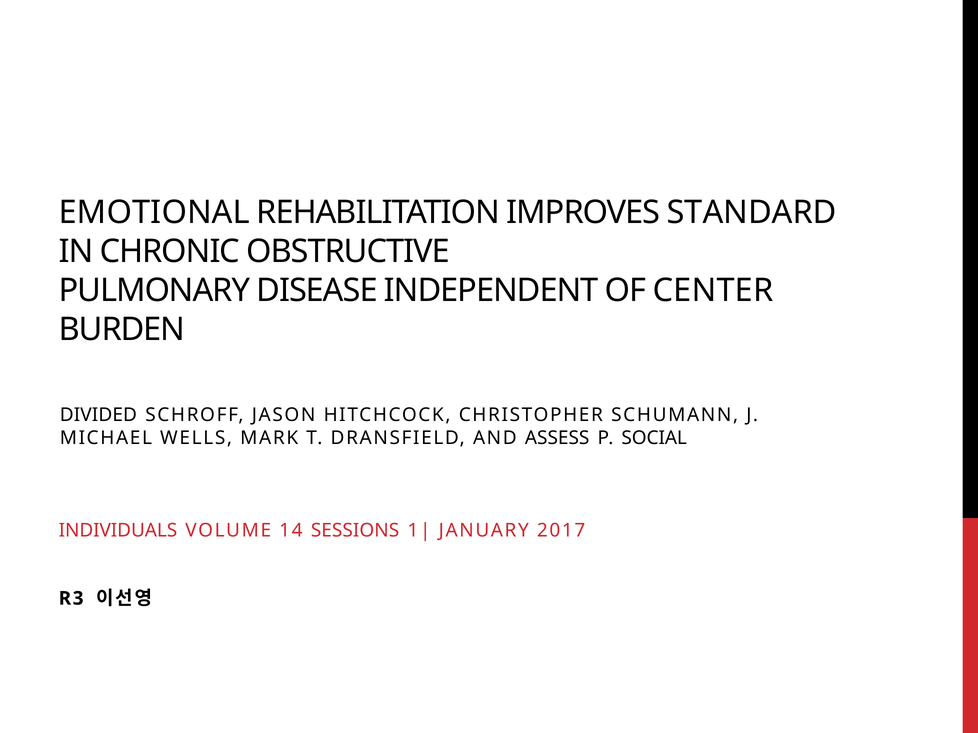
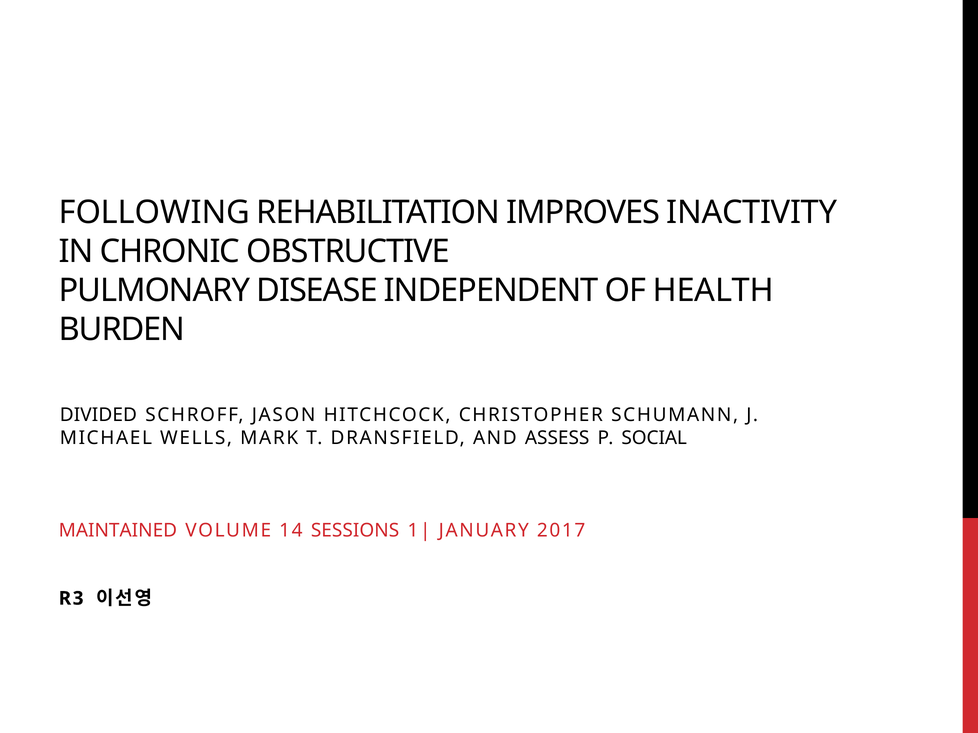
EMOTIONAL: EMOTIONAL -> FOLLOWING
STANDARD: STANDARD -> INACTIVITY
CENTER: CENTER -> HEALTH
INDIVIDUALS: INDIVIDUALS -> MAINTAINED
